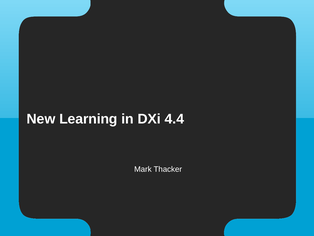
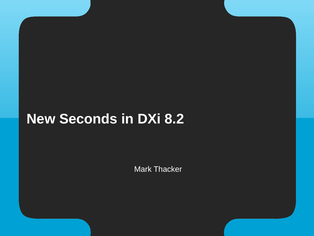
Learning: Learning -> Seconds
4.4: 4.4 -> 8.2
